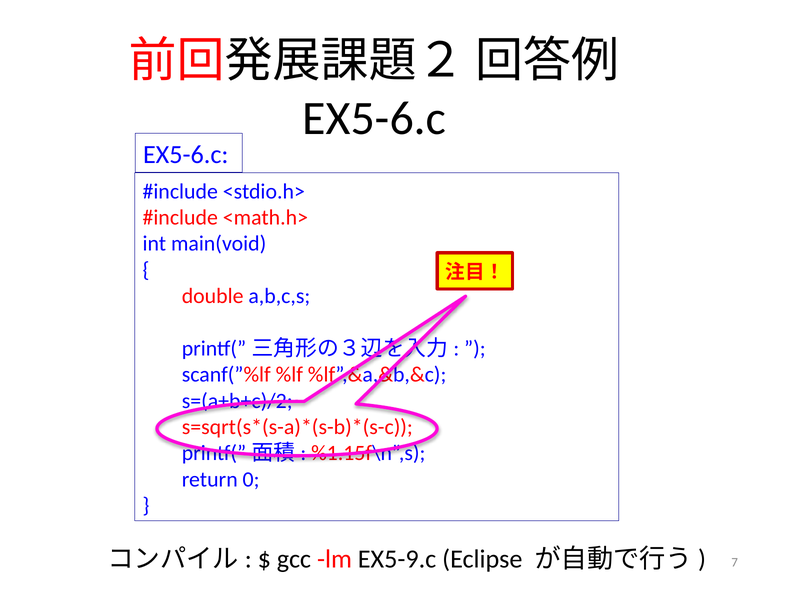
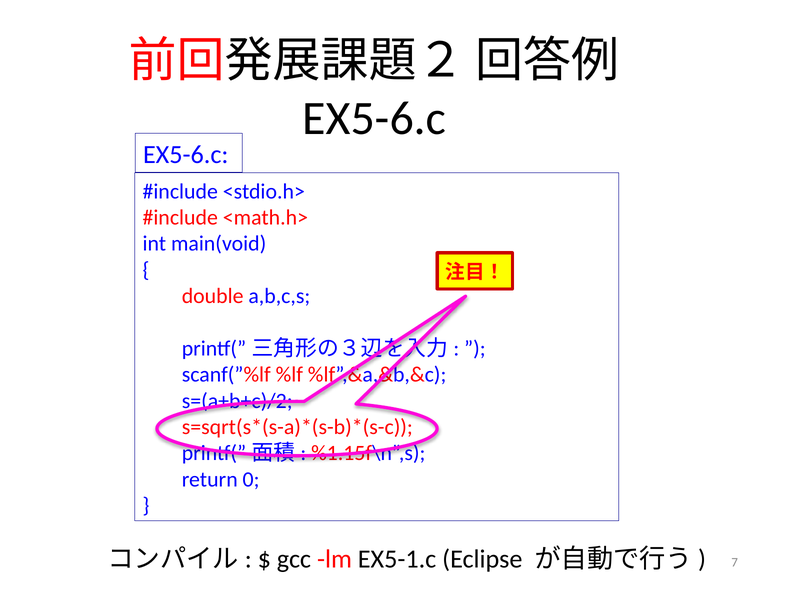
EX5-9.c: EX5-9.c -> EX5-1.c
